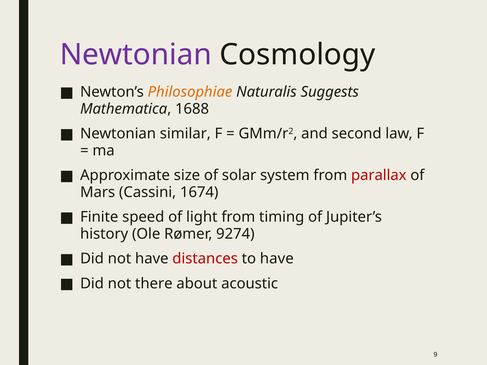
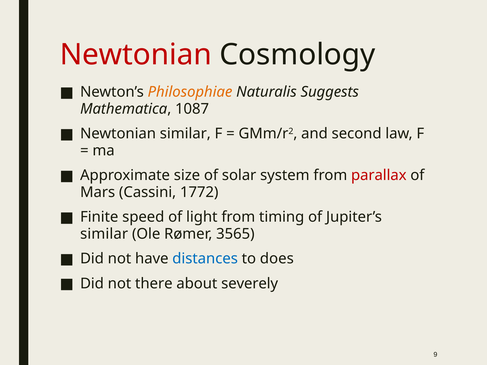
Newtonian at (136, 55) colour: purple -> red
1688: 1688 -> 1087
1674: 1674 -> 1772
history at (104, 234): history -> similar
9274: 9274 -> 3565
distances colour: red -> blue
to have: have -> does
acoustic: acoustic -> severely
